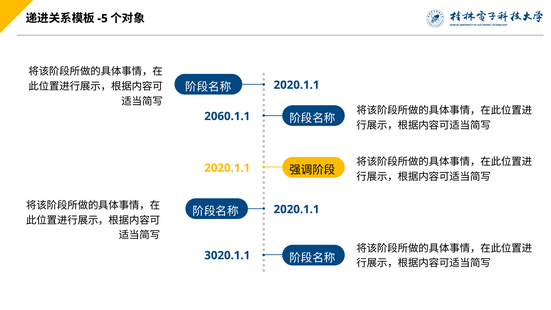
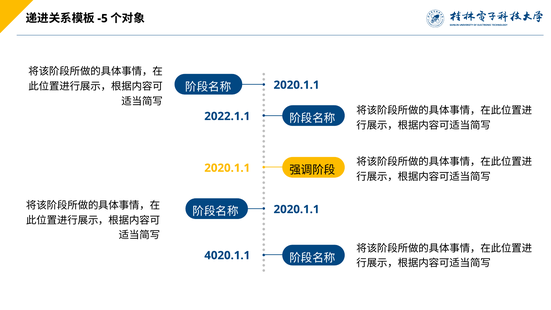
2060.1.1: 2060.1.1 -> 2022.1.1
3020.1.1: 3020.1.1 -> 4020.1.1
